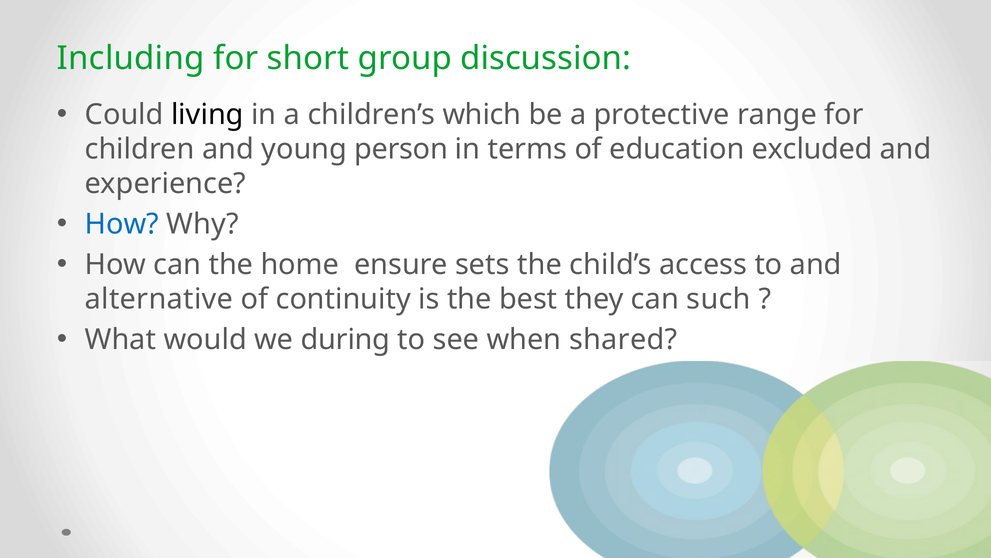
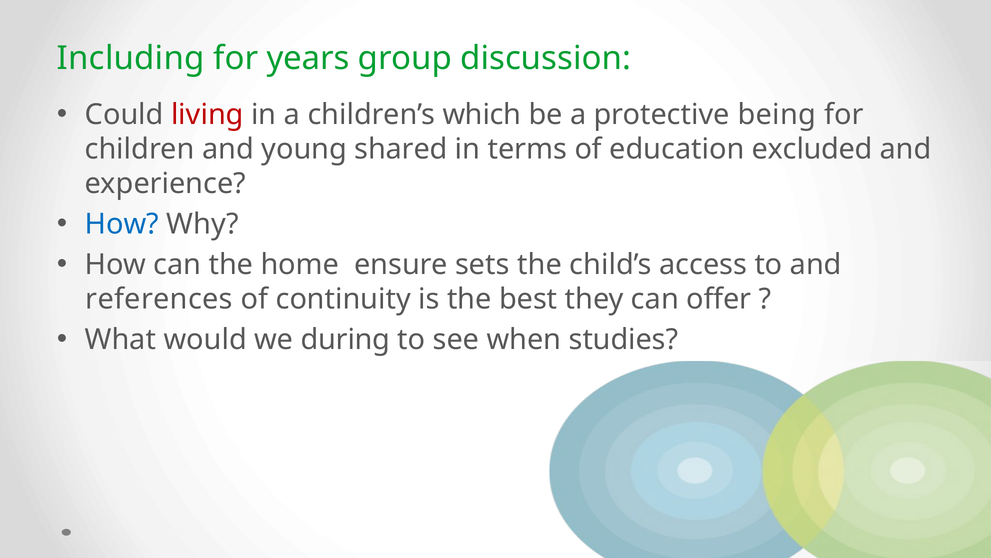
short: short -> years
living colour: black -> red
range: range -> being
person: person -> shared
alternative: alternative -> references
such: such -> offer
shared: shared -> studies
